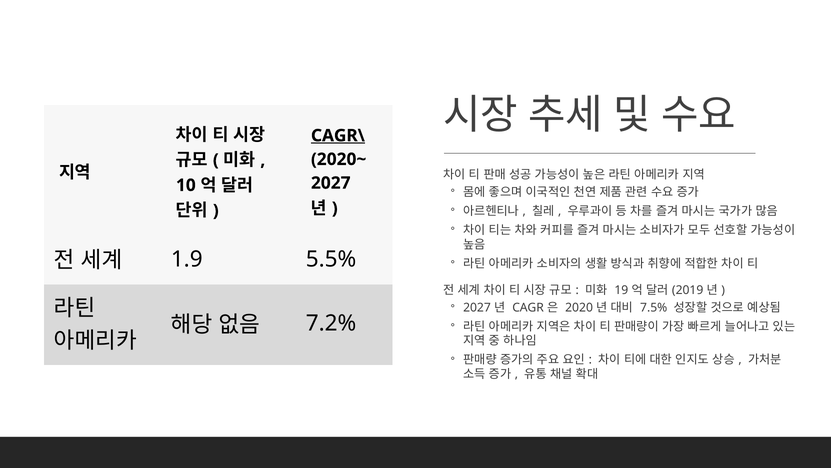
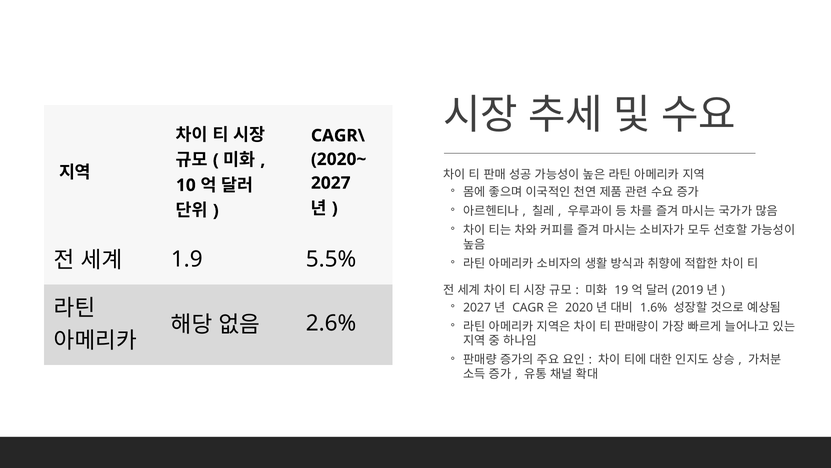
CAGR\ underline: present -> none
7.5%: 7.5% -> 1.6%
7.2%: 7.2% -> 2.6%
